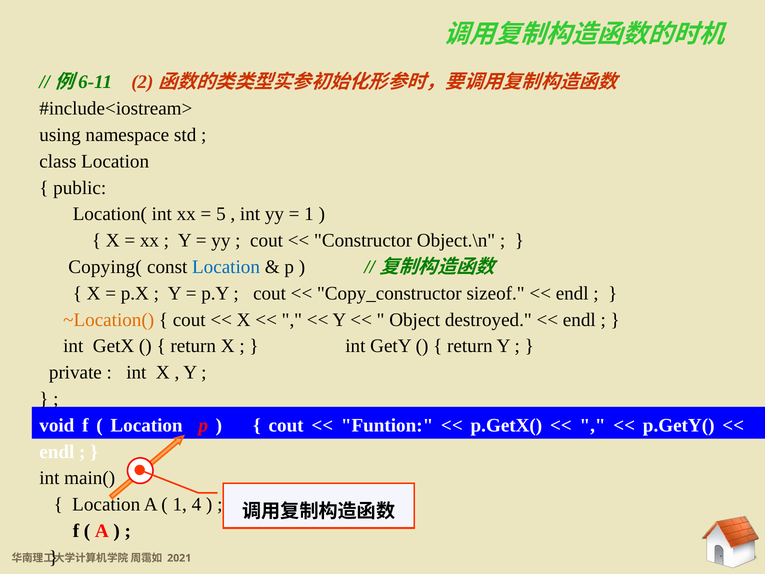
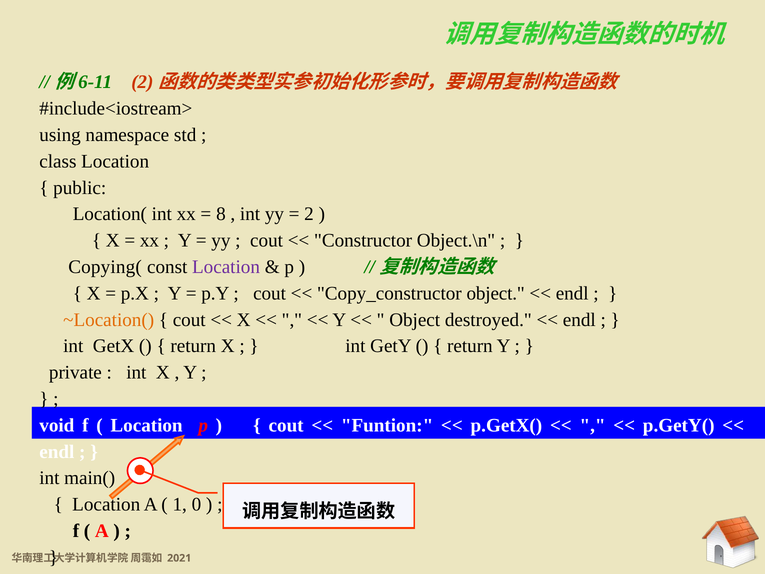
5: 5 -> 8
1 at (309, 214): 1 -> 2
Location at (226, 267) colour: blue -> purple
Copy_constructor sizeof: sizeof -> object
4: 4 -> 0
